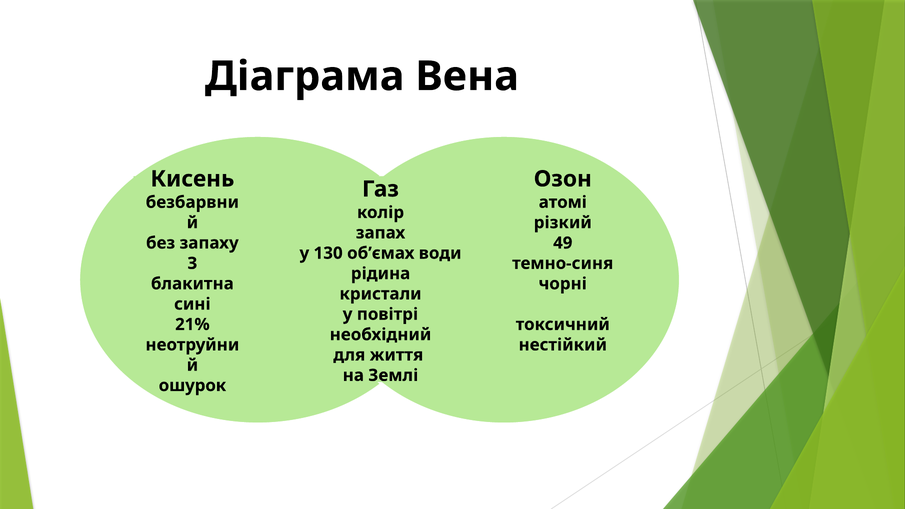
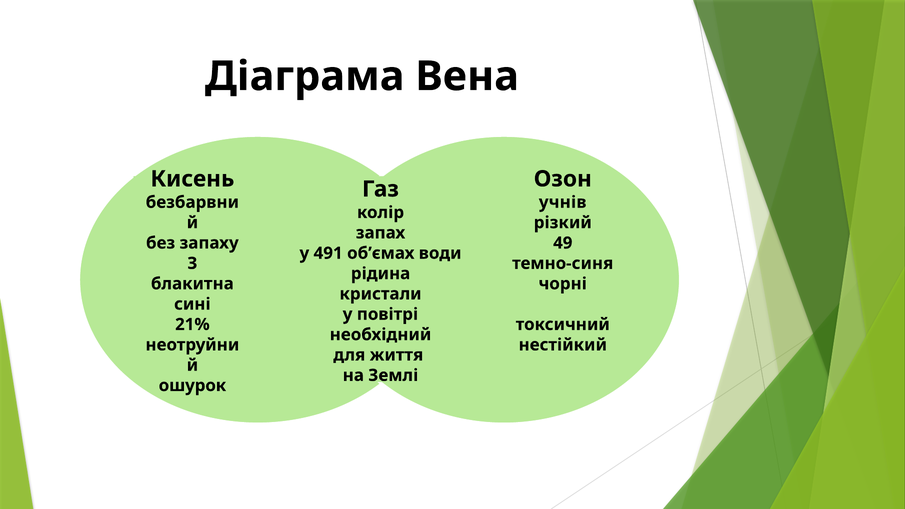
атомі: атомі -> учнів
130: 130 -> 491
